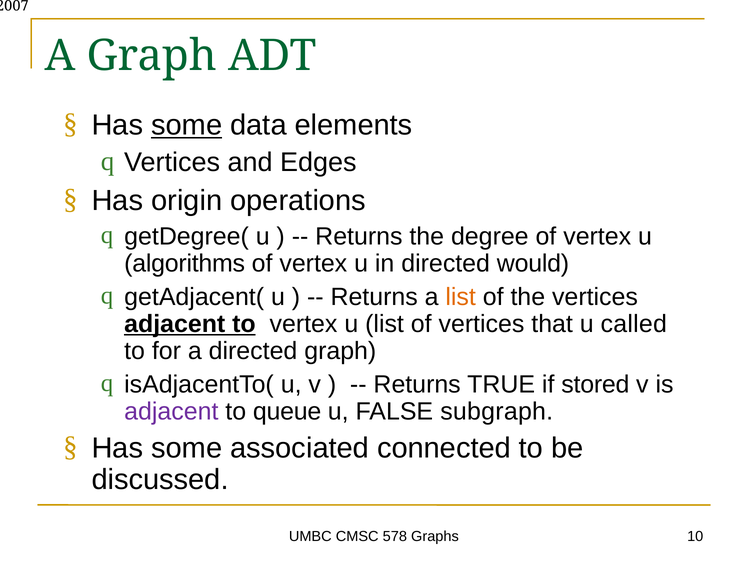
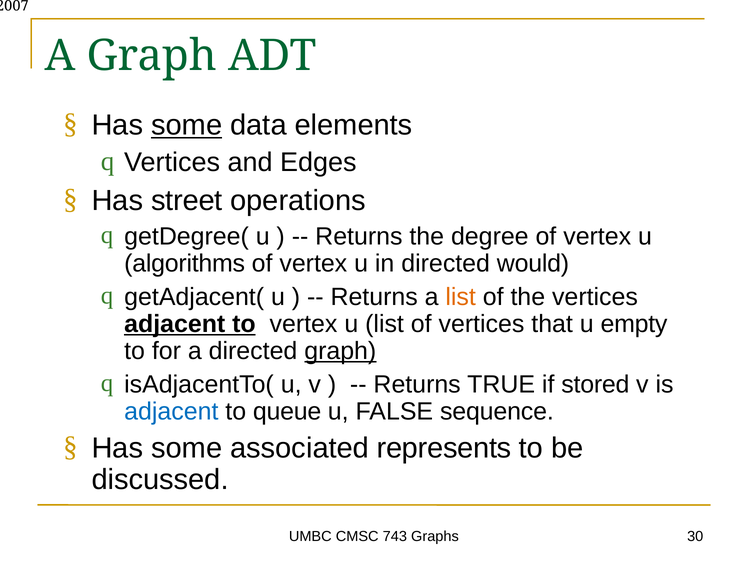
origin: origin -> street
called: called -> empty
graph at (340, 351) underline: none -> present
adjacent at (171, 411) colour: purple -> blue
subgraph: subgraph -> sequence
connected: connected -> represents
578: 578 -> 743
10: 10 -> 30
